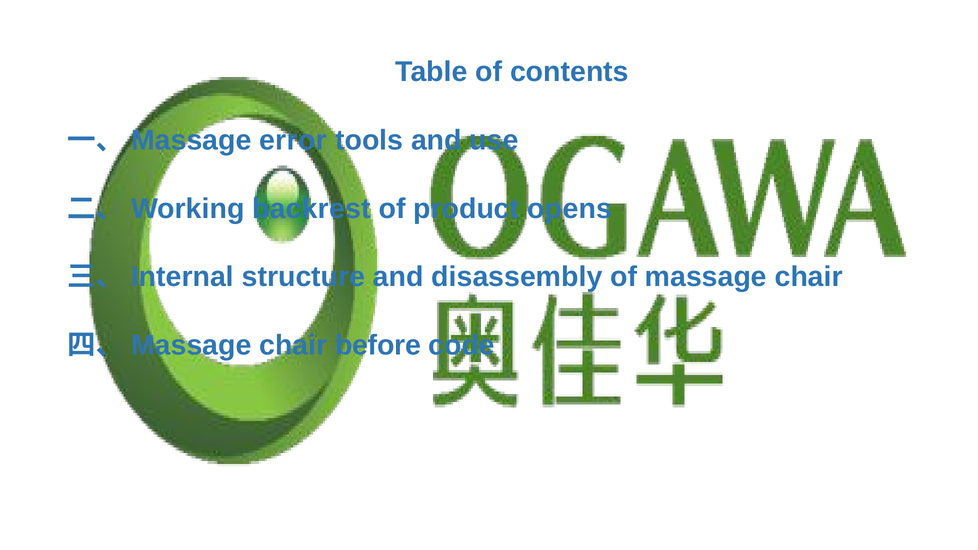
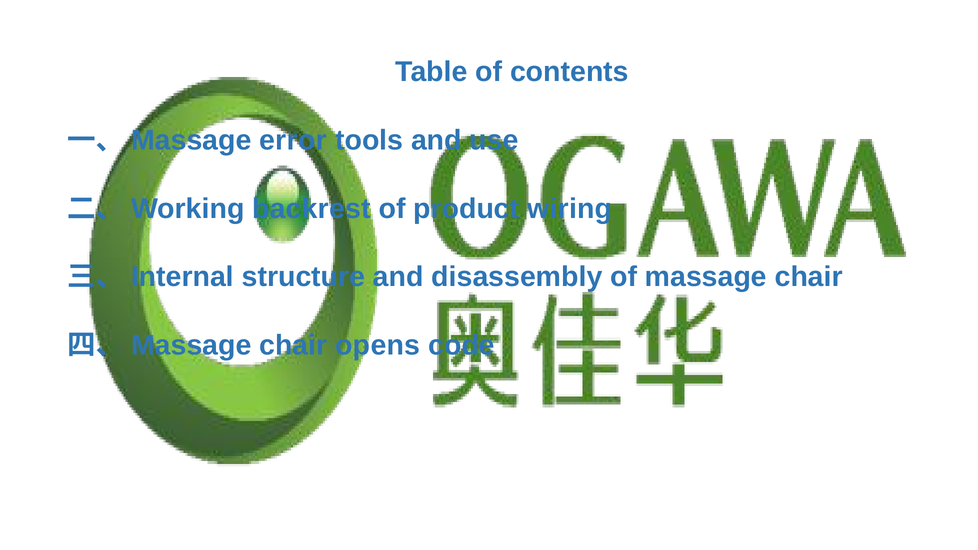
opens: opens -> wiring
before: before -> opens
